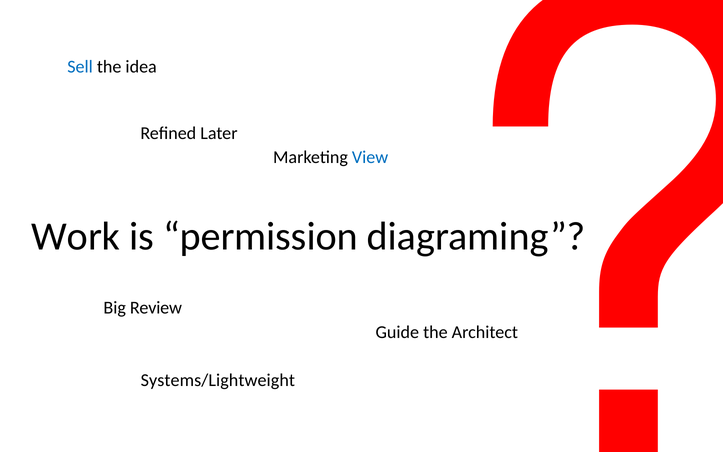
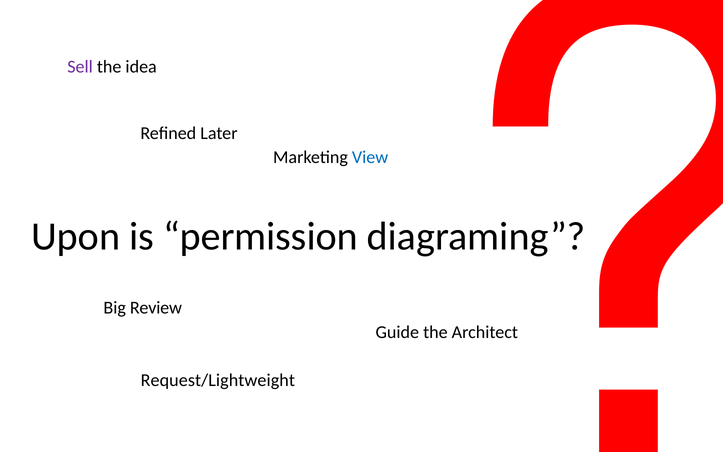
Sell colour: blue -> purple
Work: Work -> Upon
Systems/Lightweight: Systems/Lightweight -> Request/Lightweight
